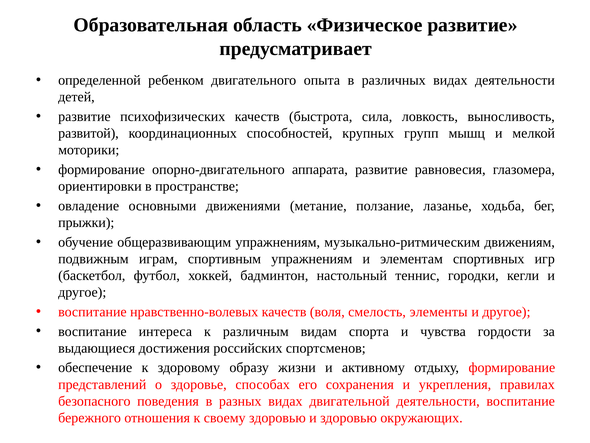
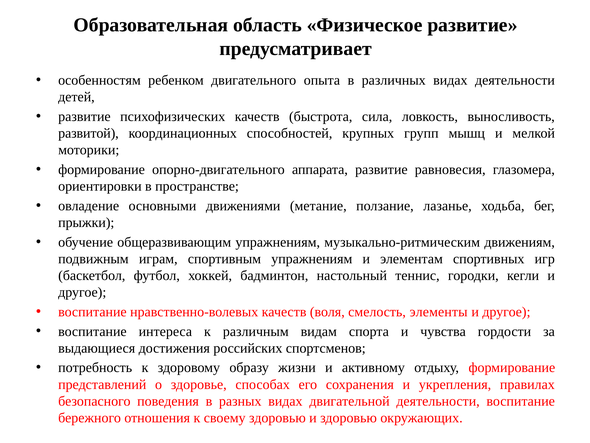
определенной: определенной -> особенностям
обеспечение: обеспечение -> потребность
